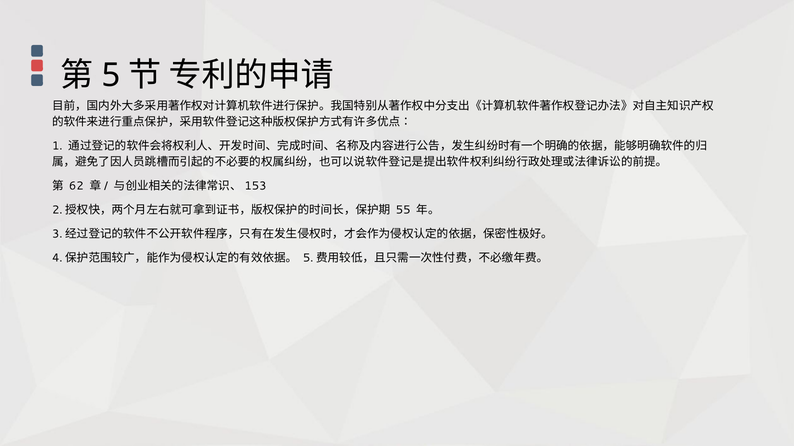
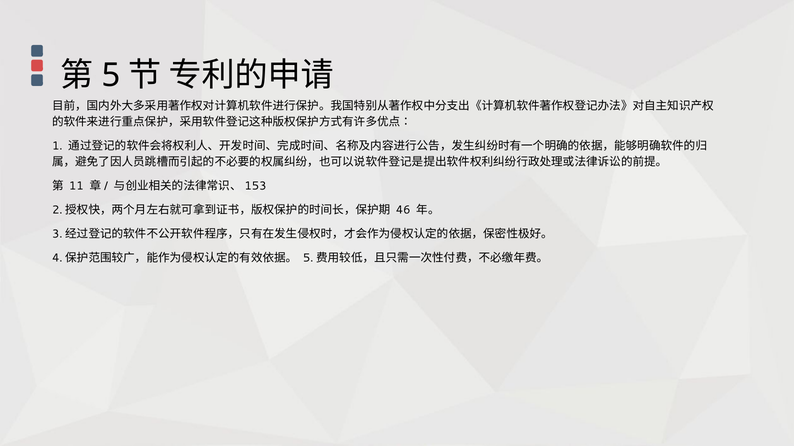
62: 62 -> 11
55: 55 -> 46
